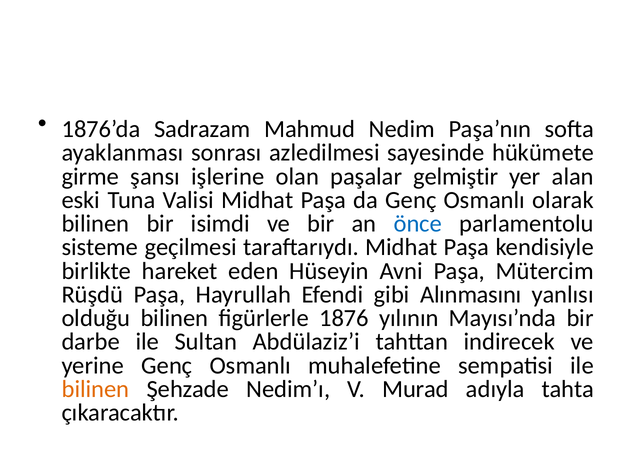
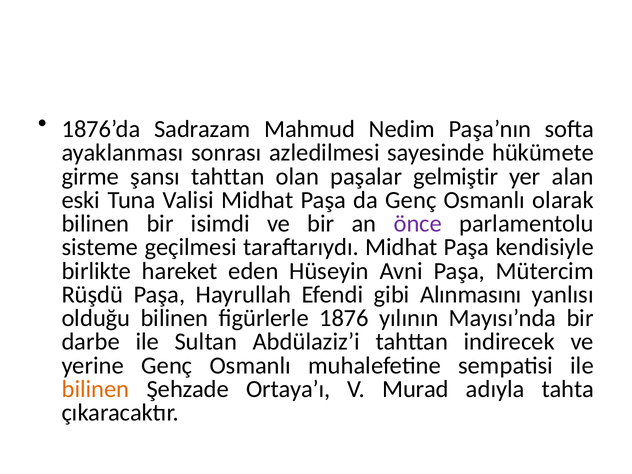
şansı işlerine: işlerine -> tahttan
önce colour: blue -> purple
Nedim’ı: Nedim’ı -> Ortaya’ı
